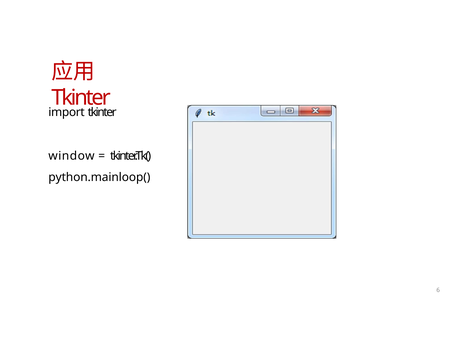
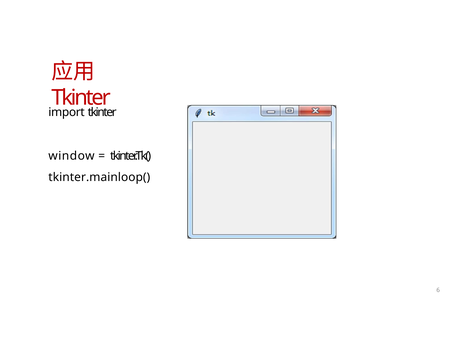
python.mainloop(: python.mainloop( -> tkinter.mainloop(
